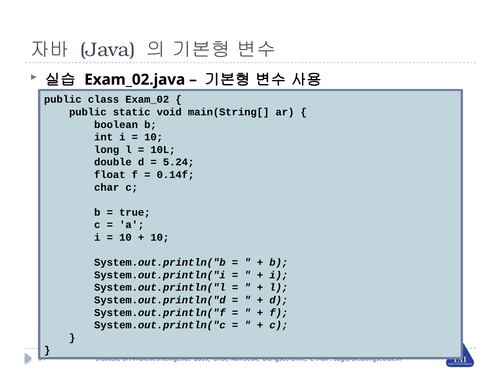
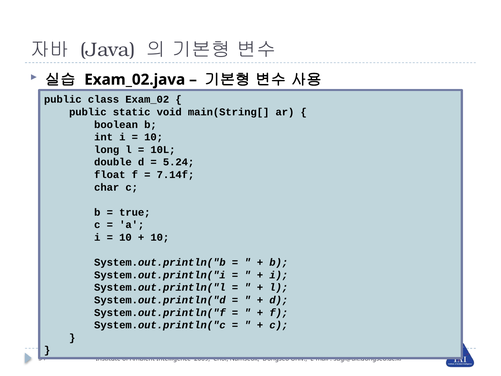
0.14f: 0.14f -> 7.14f
